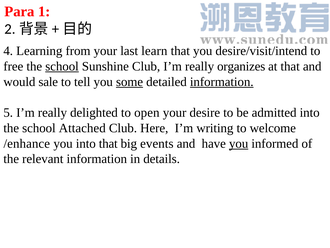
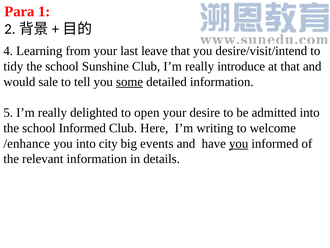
learn: learn -> leave
free: free -> tidy
school at (62, 66) underline: present -> none
organizes: organizes -> introduce
information at (222, 82) underline: present -> none
school Attached: Attached -> Informed
into that: that -> city
